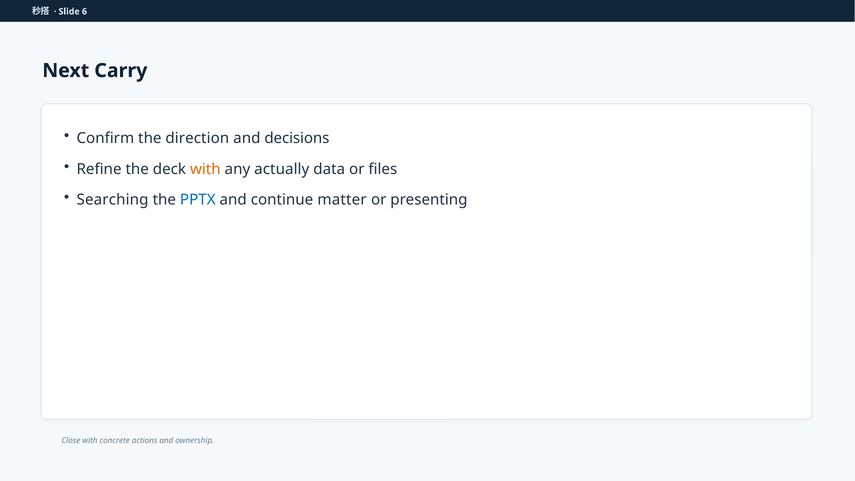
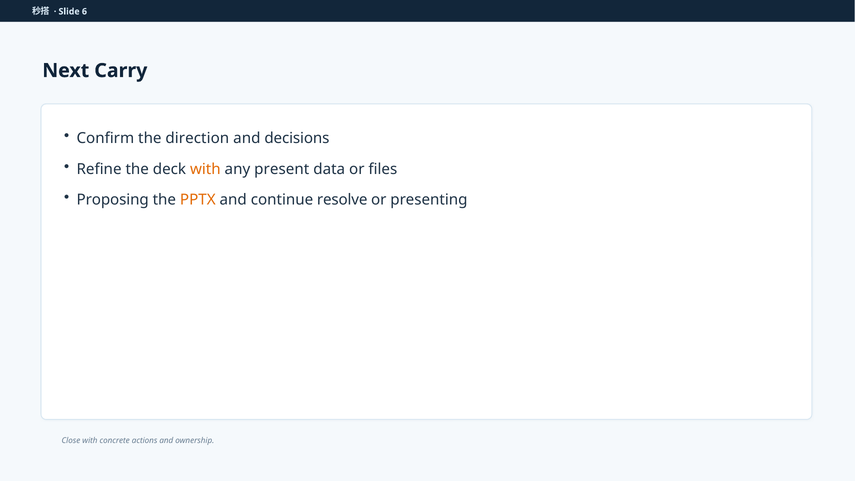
actually: actually -> present
Searching: Searching -> Proposing
PPTX colour: blue -> orange
matter: matter -> resolve
